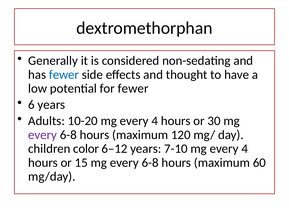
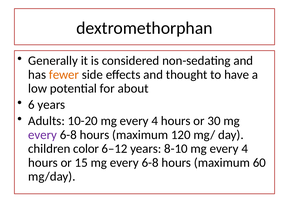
fewer at (64, 75) colour: blue -> orange
for fewer: fewer -> about
7-10: 7-10 -> 8-10
